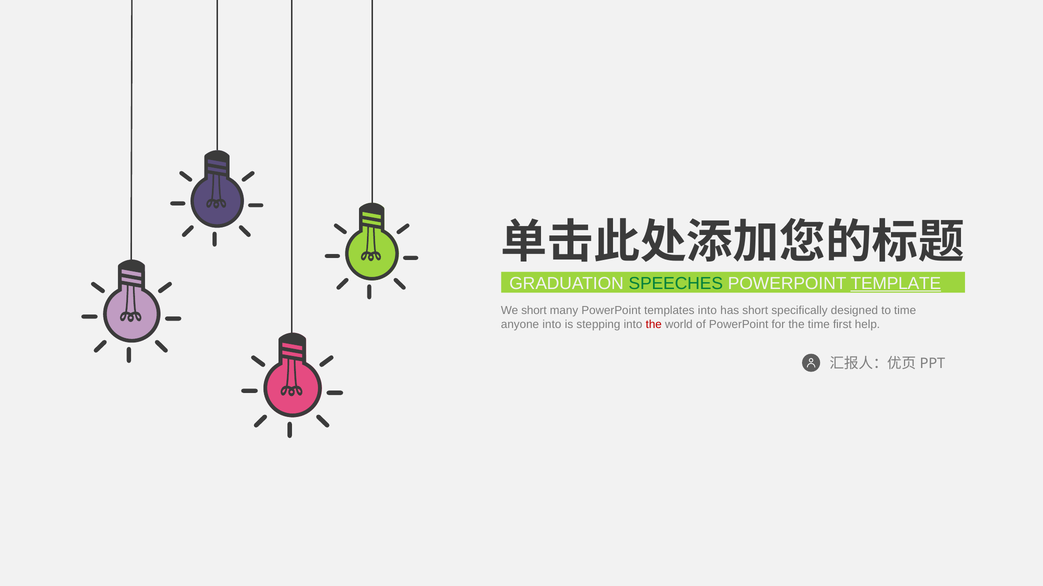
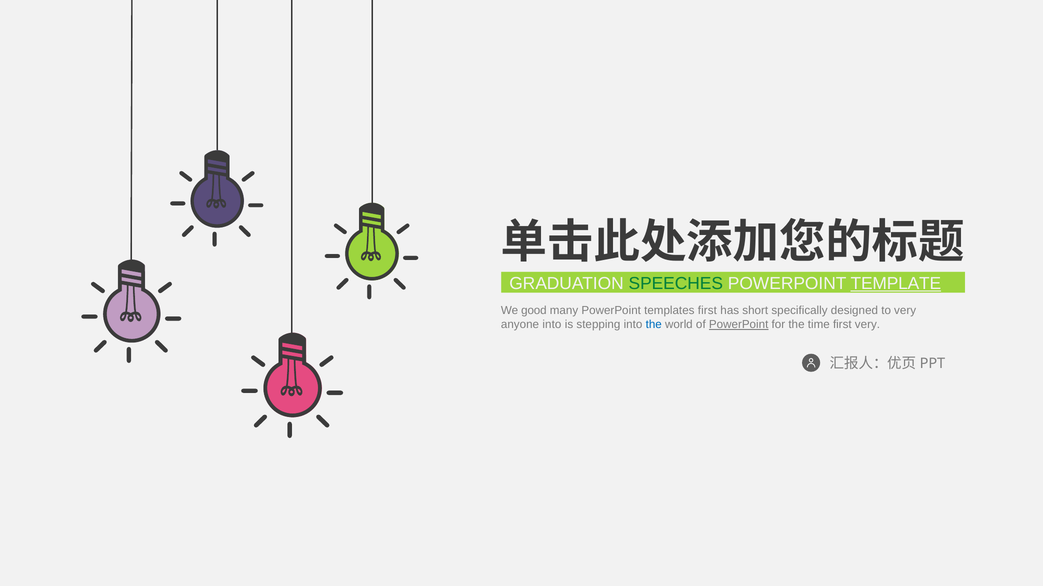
We short: short -> good
templates into: into -> first
to time: time -> very
the at (654, 325) colour: red -> blue
PowerPoint at (739, 325) underline: none -> present
first help: help -> very
